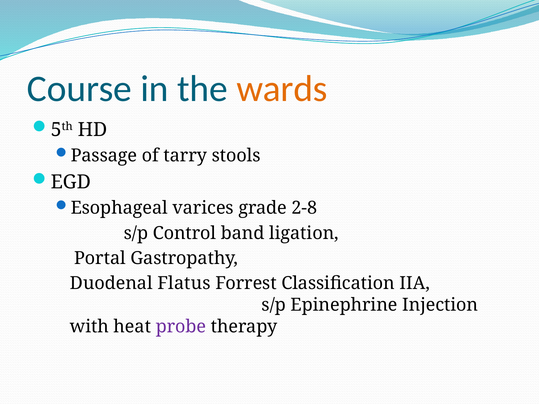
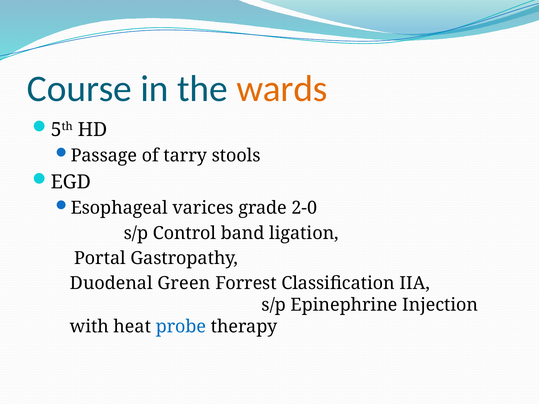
2-8: 2-8 -> 2-0
Flatus: Flatus -> Green
probe colour: purple -> blue
